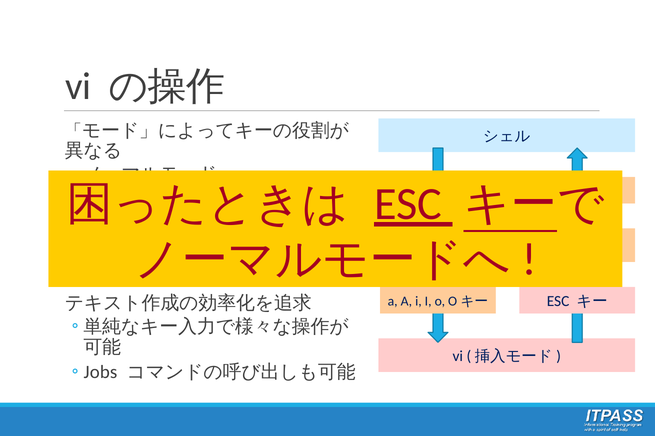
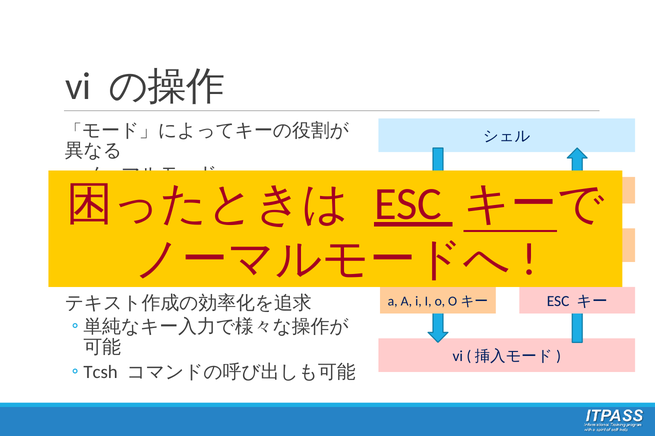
Jobs: Jobs -> Tcsh
